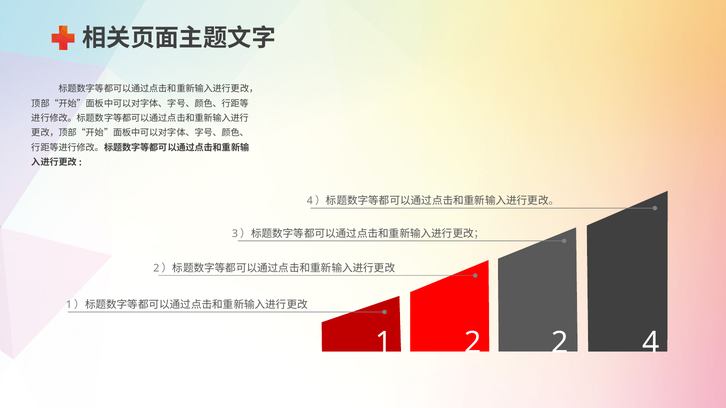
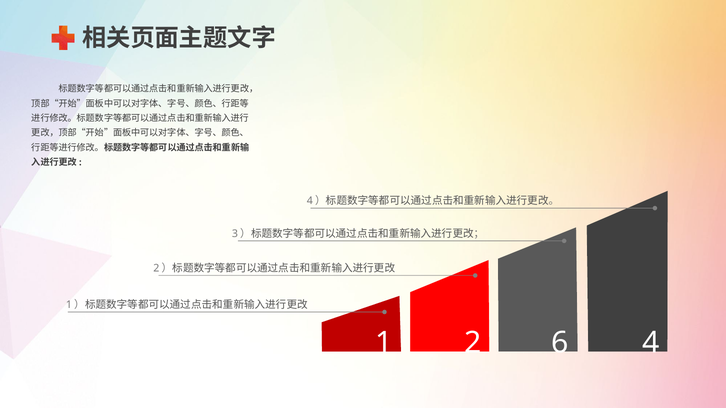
2 2: 2 -> 6
